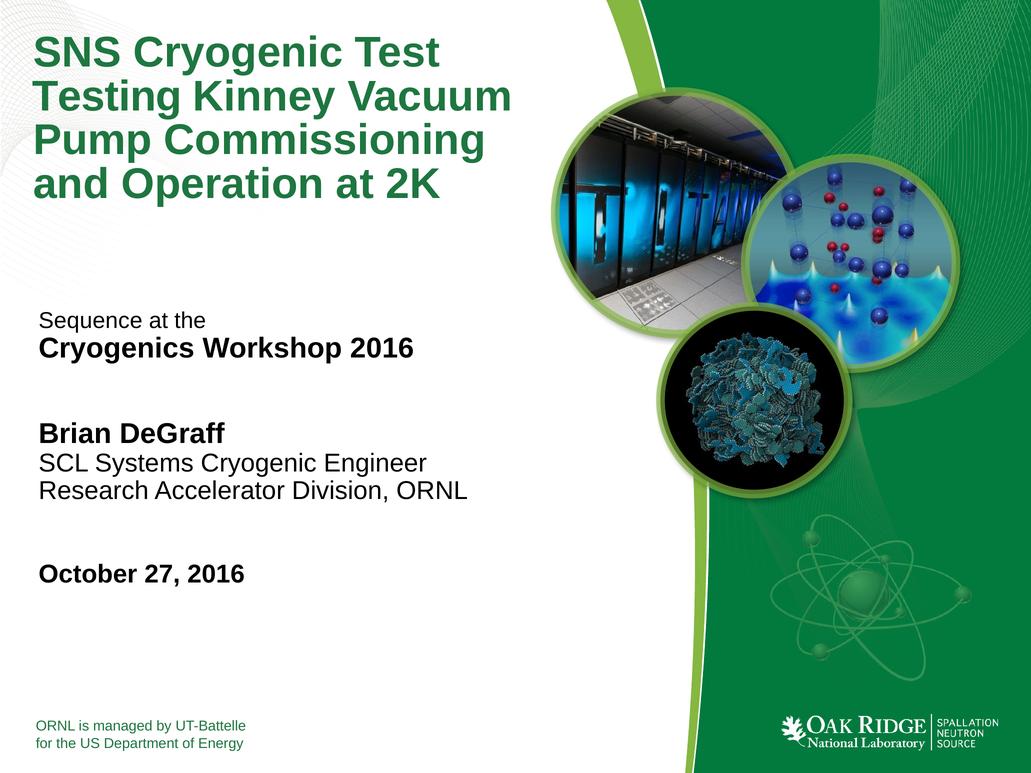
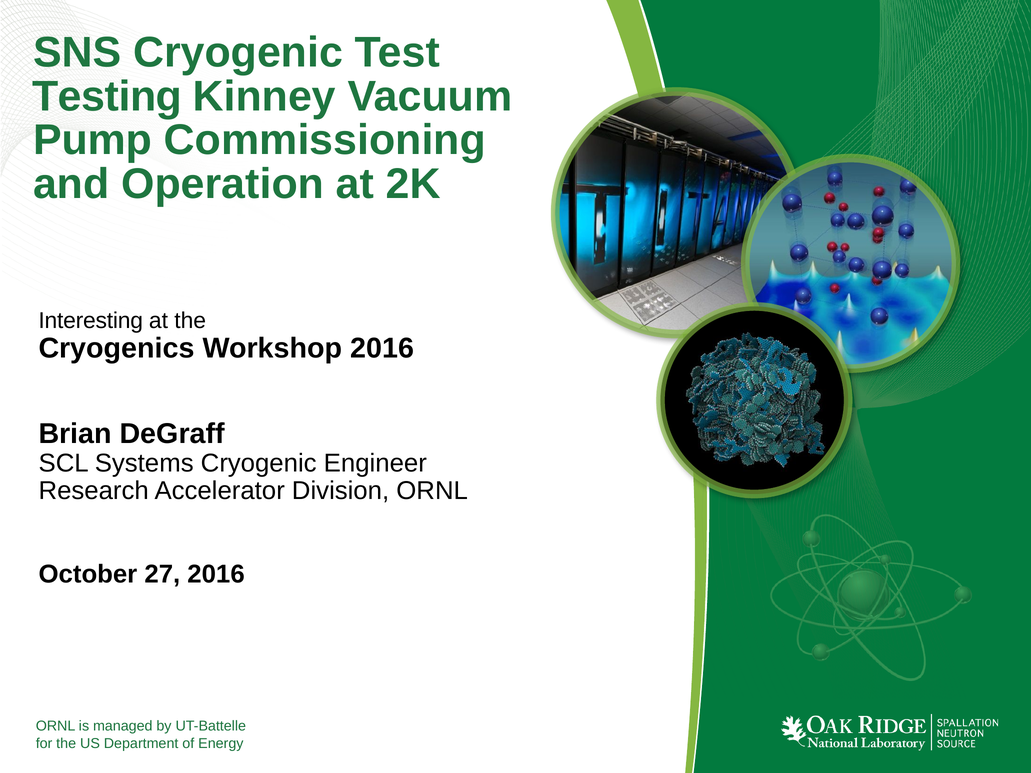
Sequence: Sequence -> Interesting
